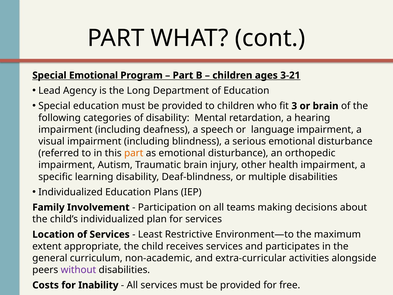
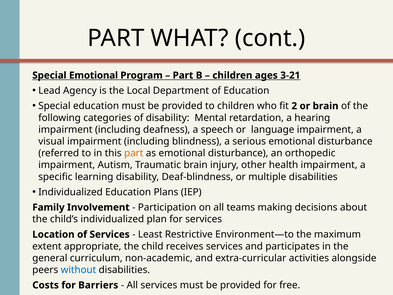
Long: Long -> Local
3: 3 -> 2
without colour: purple -> blue
Inability: Inability -> Barriers
